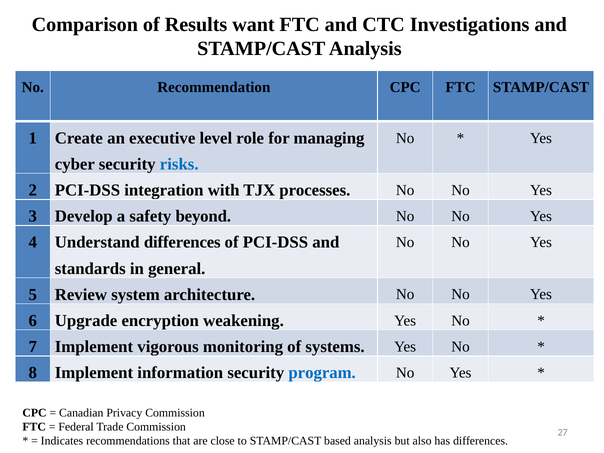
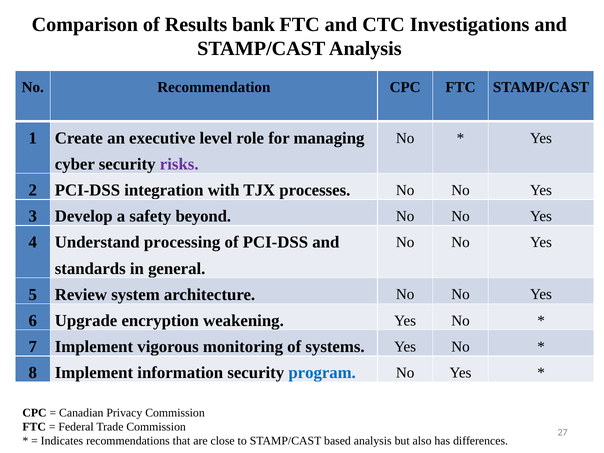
want: want -> bank
risks colour: blue -> purple
Understand differences: differences -> processing
